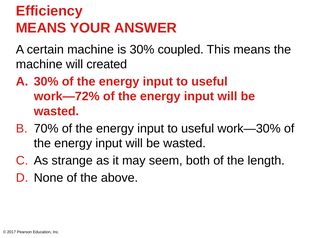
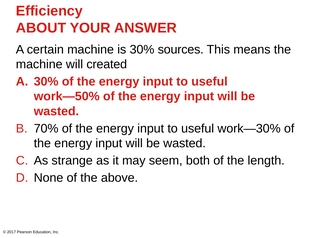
MEANS at (41, 28): MEANS -> ABOUT
coupled: coupled -> sources
work—72%: work—72% -> work—50%
